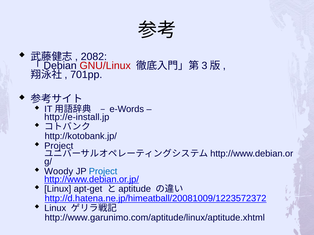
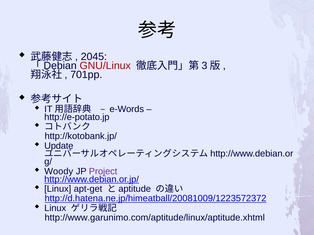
2082: 2082 -> 2045
http://e-install.jp: http://e-install.jp -> http://e-potato.jp
Project at (59, 146): Project -> Update
Project at (103, 172) colour: blue -> purple
